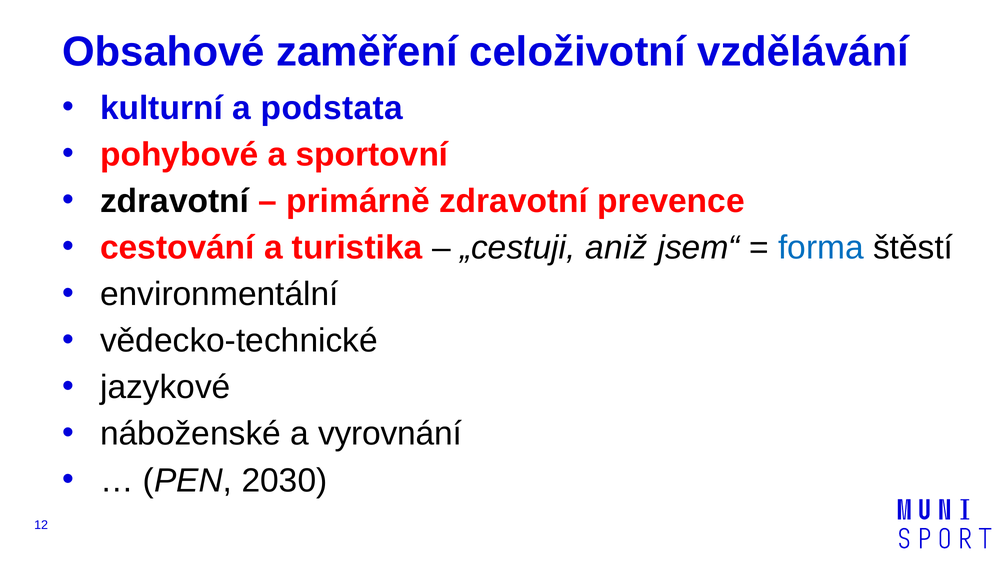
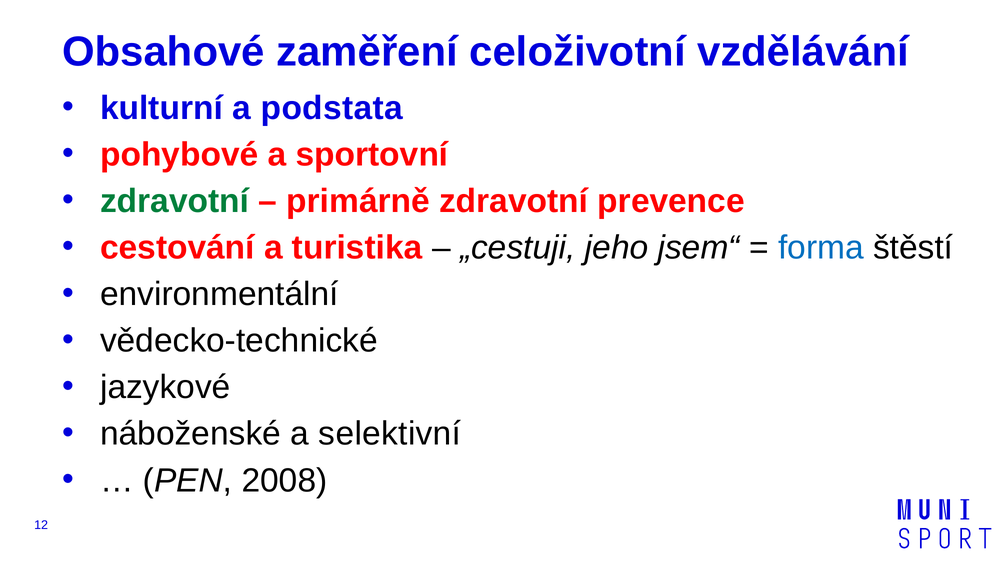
zdravotní at (175, 201) colour: black -> green
aniž: aniž -> jeho
vyrovnání: vyrovnání -> selektivní
2030: 2030 -> 2008
